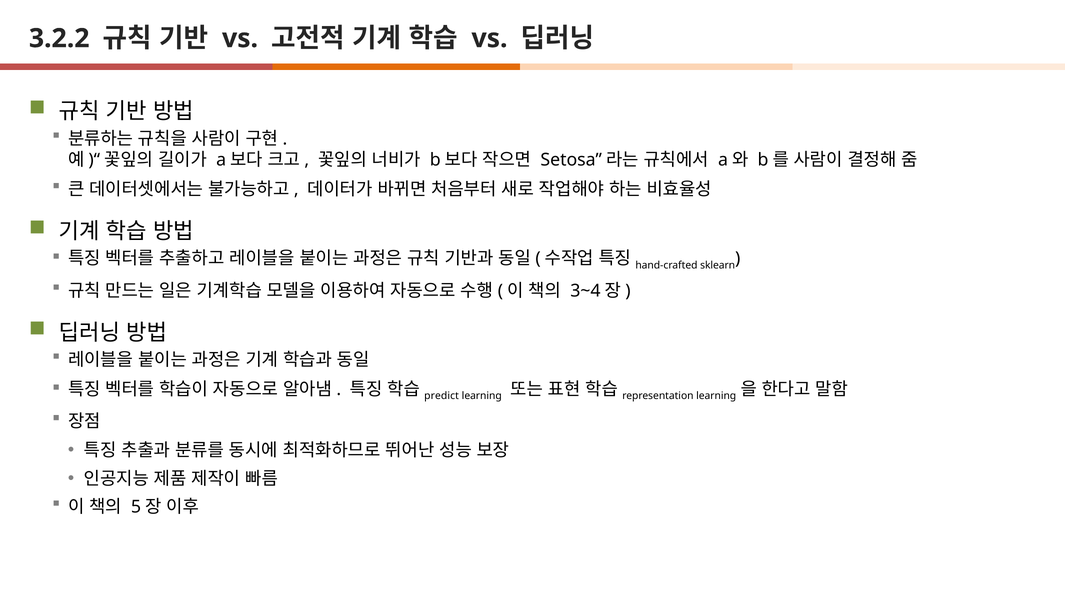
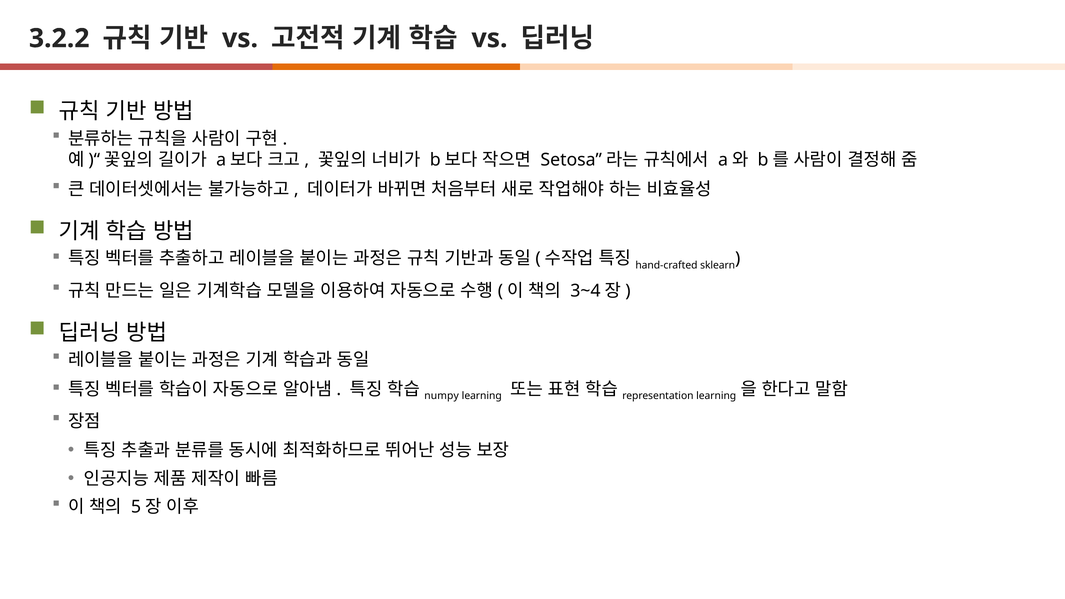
predict: predict -> numpy
